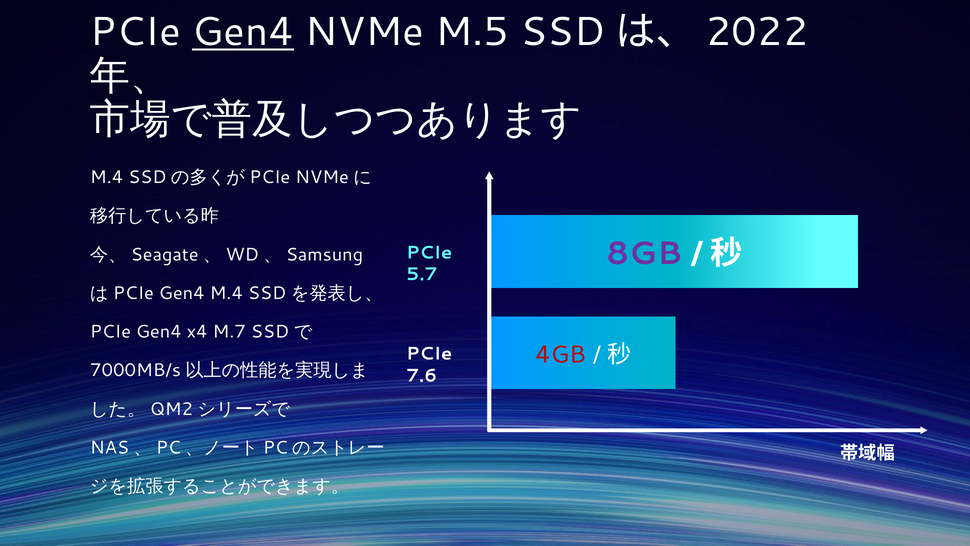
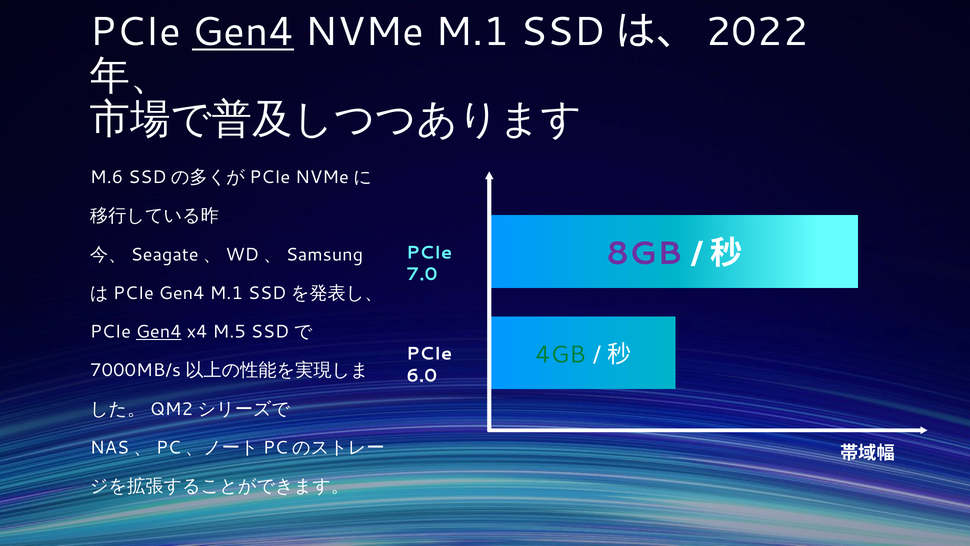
NVMe M.5: M.5 -> M.1
M.4 at (107, 177): M.4 -> M.6
5.7: 5.7 -> 7.0
Gen4 M.4: M.4 -> M.1
Gen4 at (159, 332) underline: none -> present
M.7: M.7 -> M.5
4GB colour: red -> green
7.6: 7.6 -> 6.0
